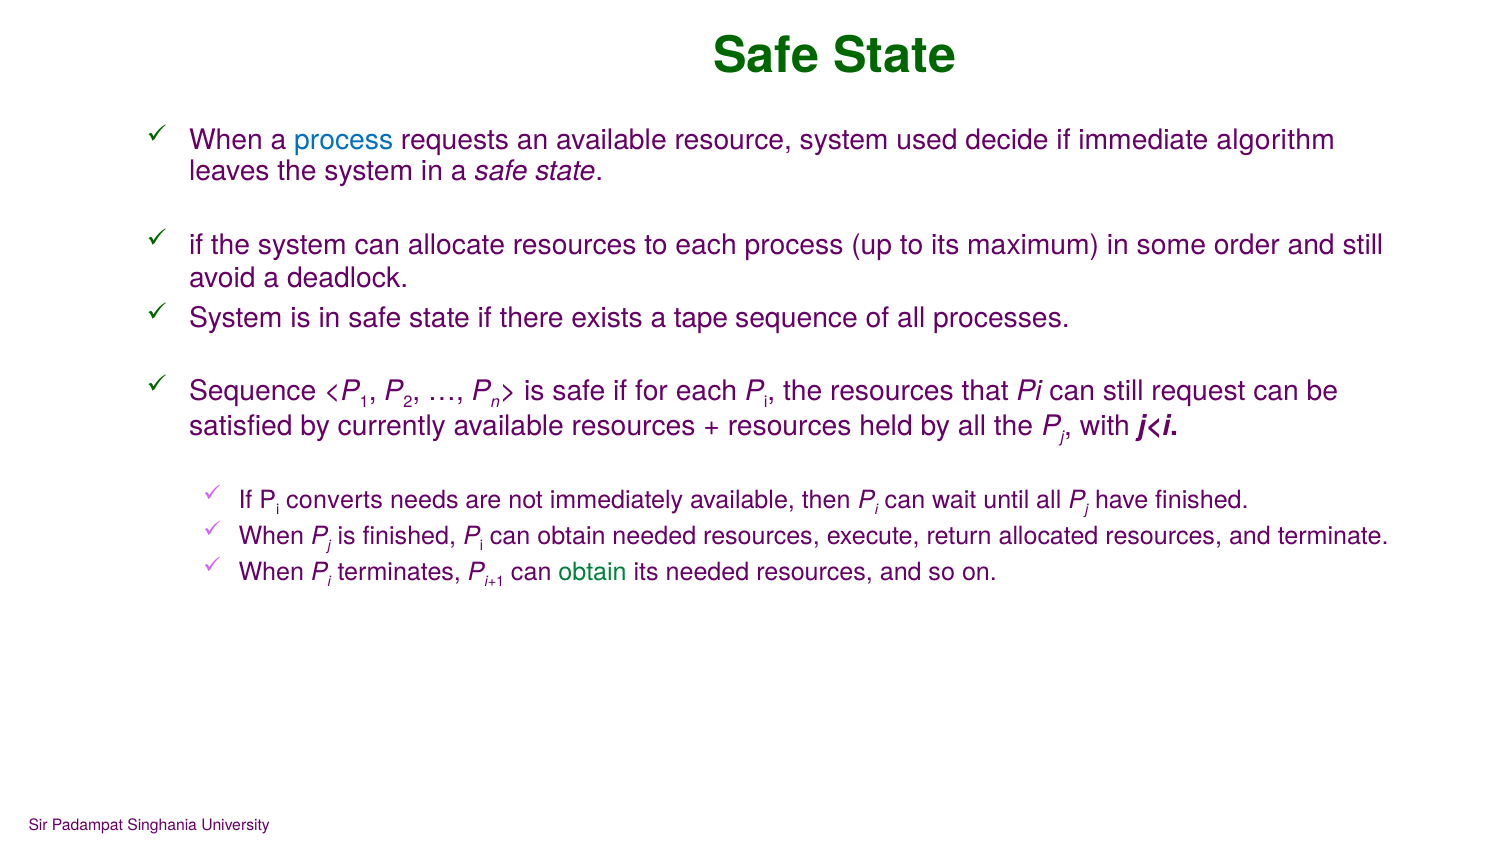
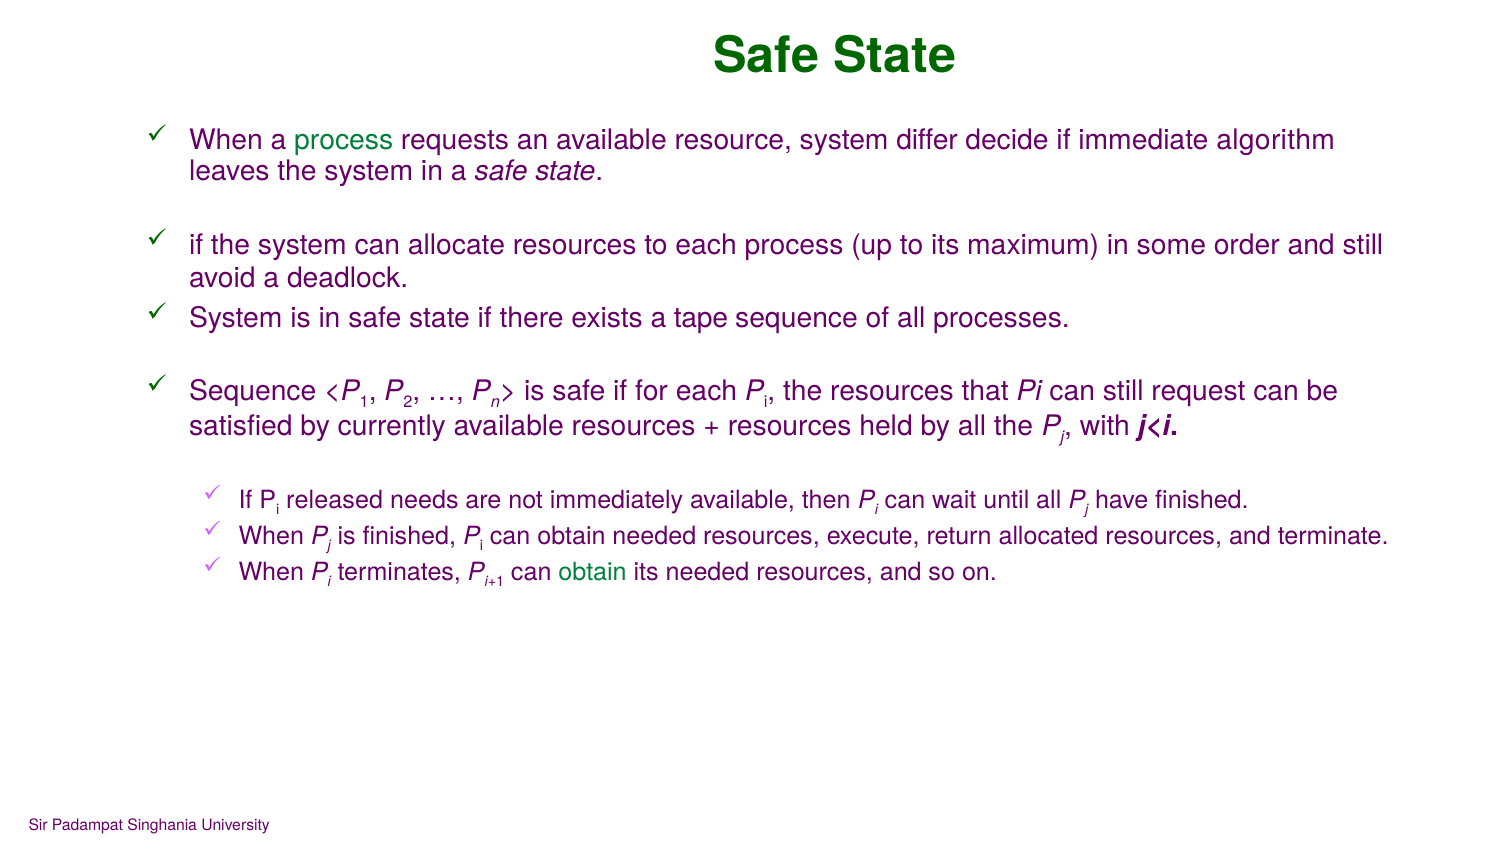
process at (344, 140) colour: blue -> green
used: used -> differ
converts: converts -> released
